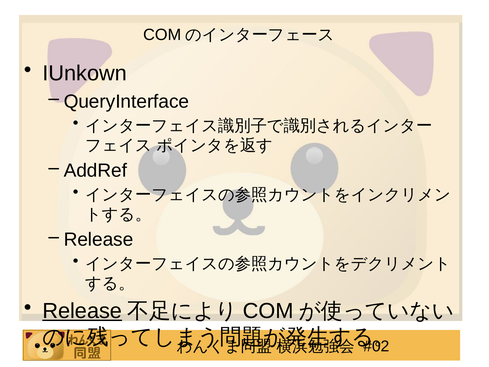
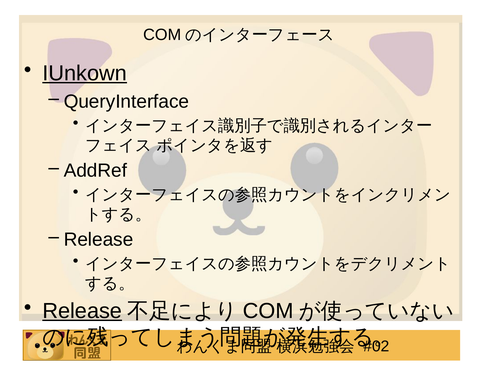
IUnkown underline: none -> present
